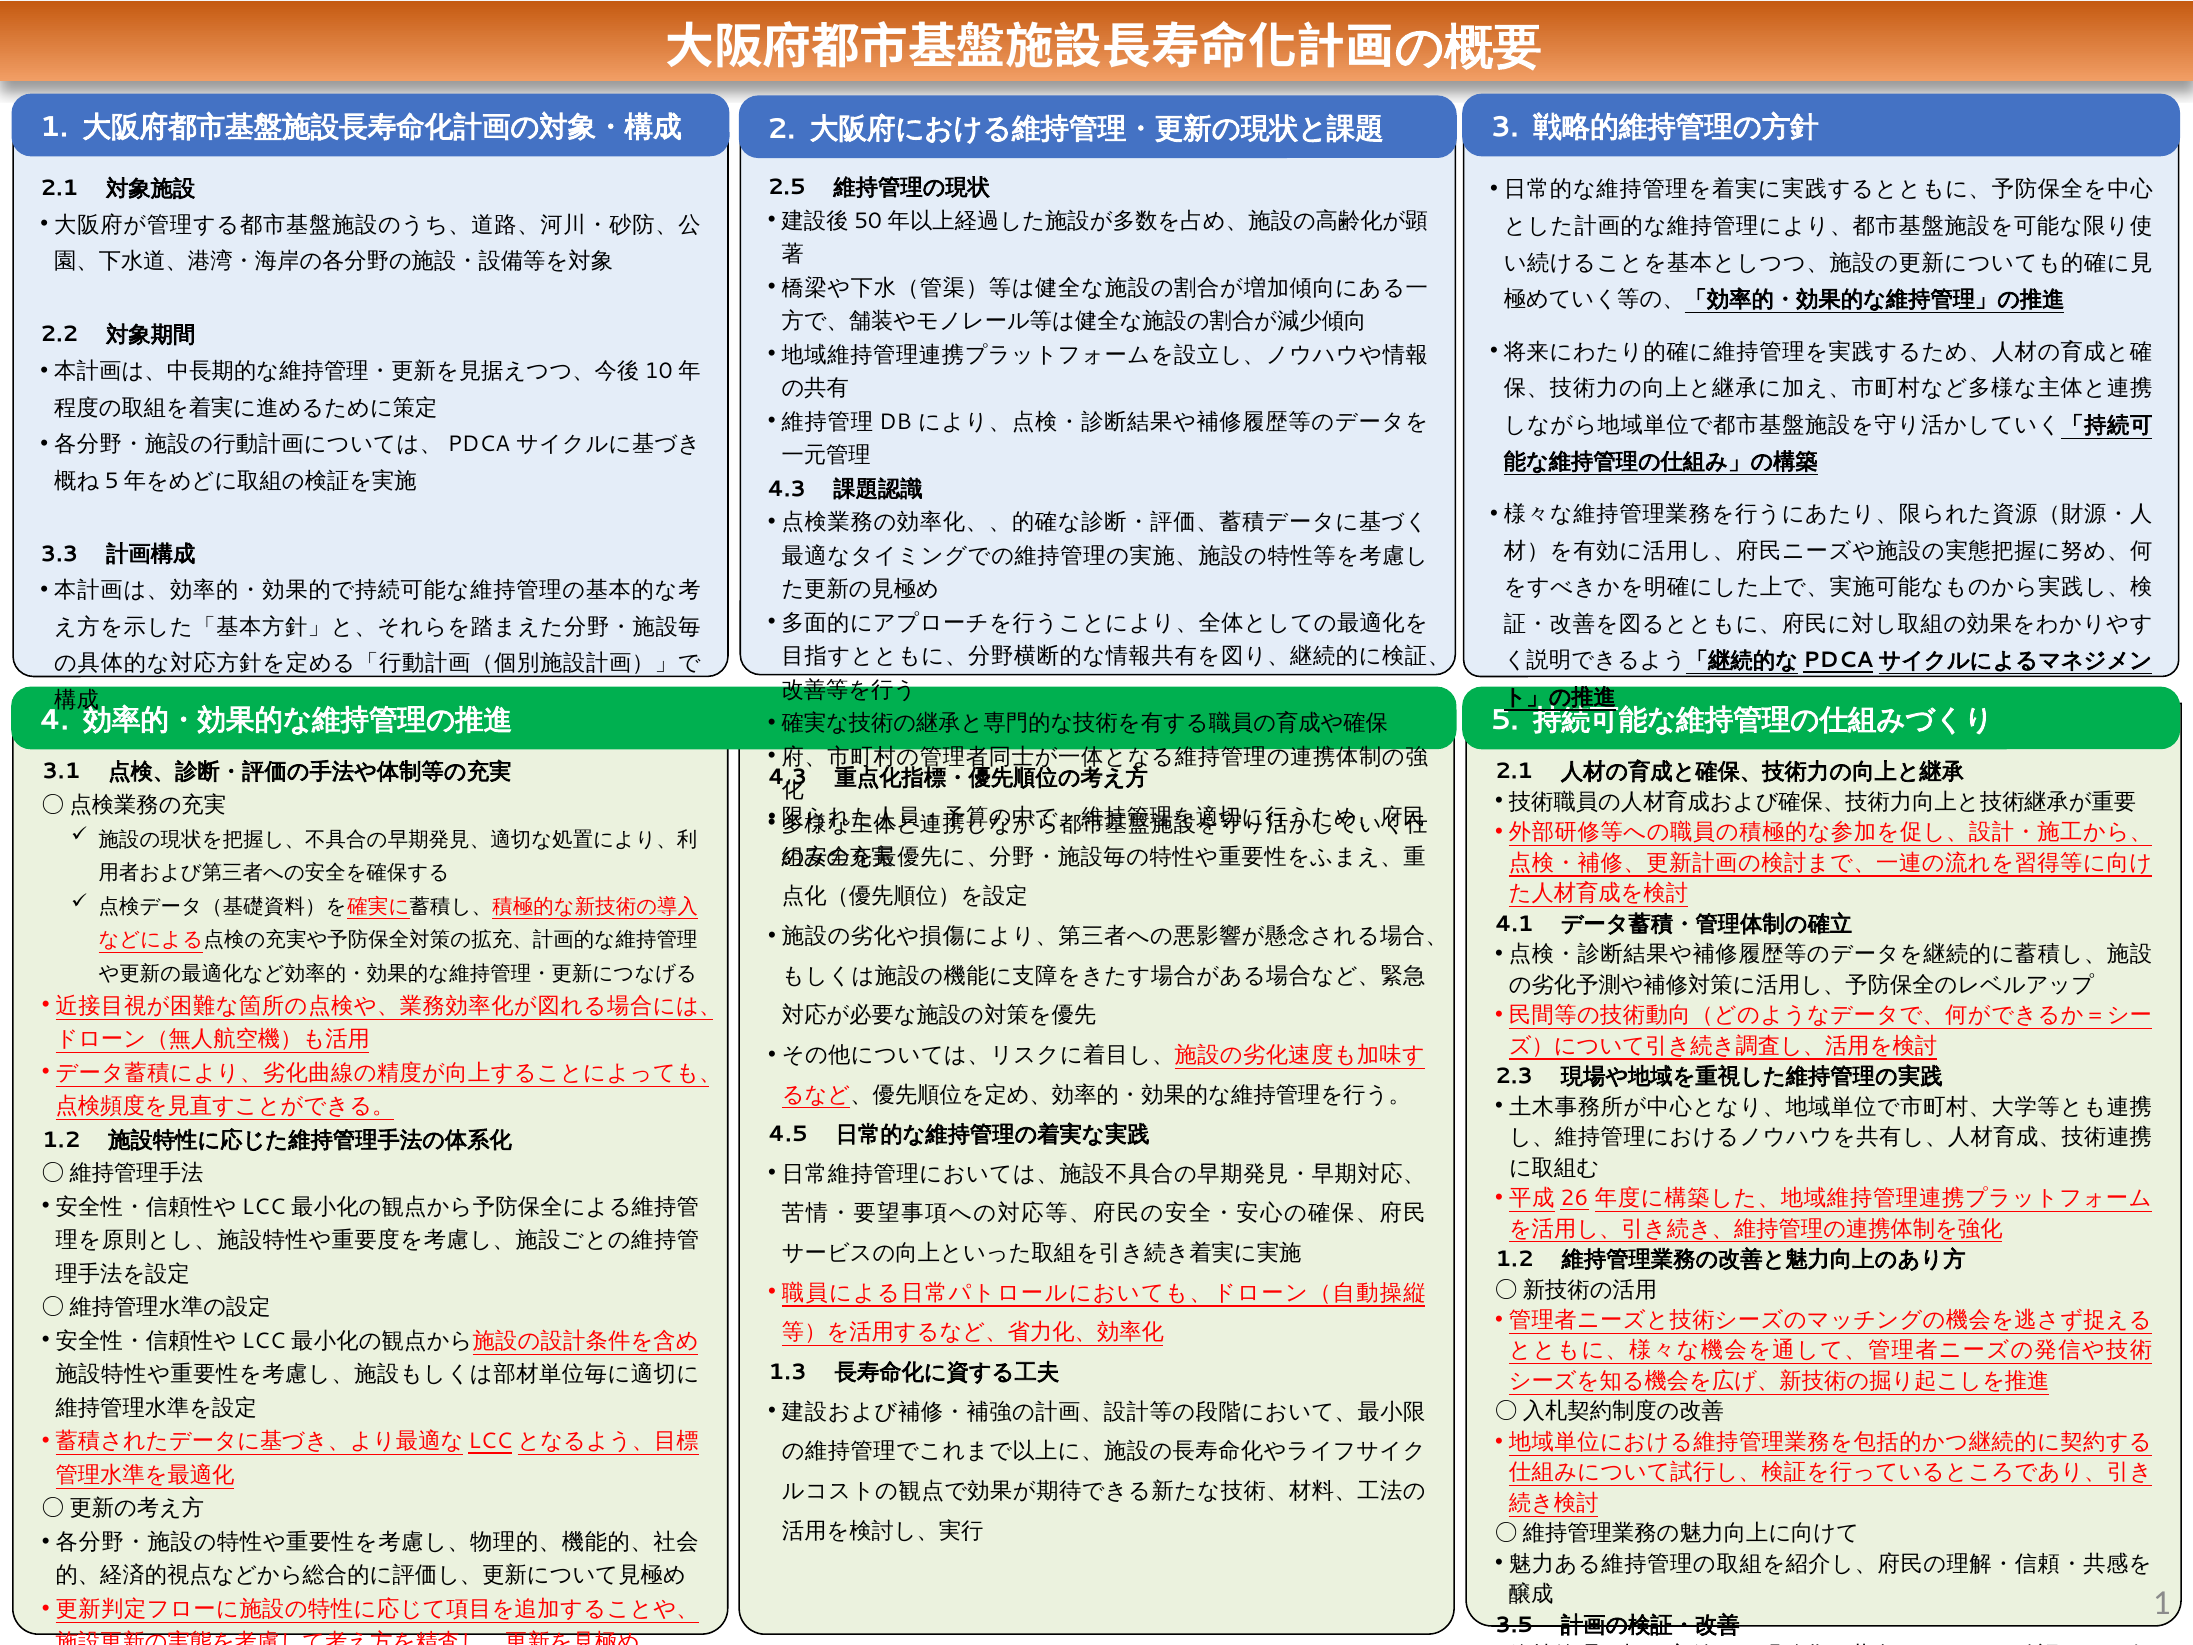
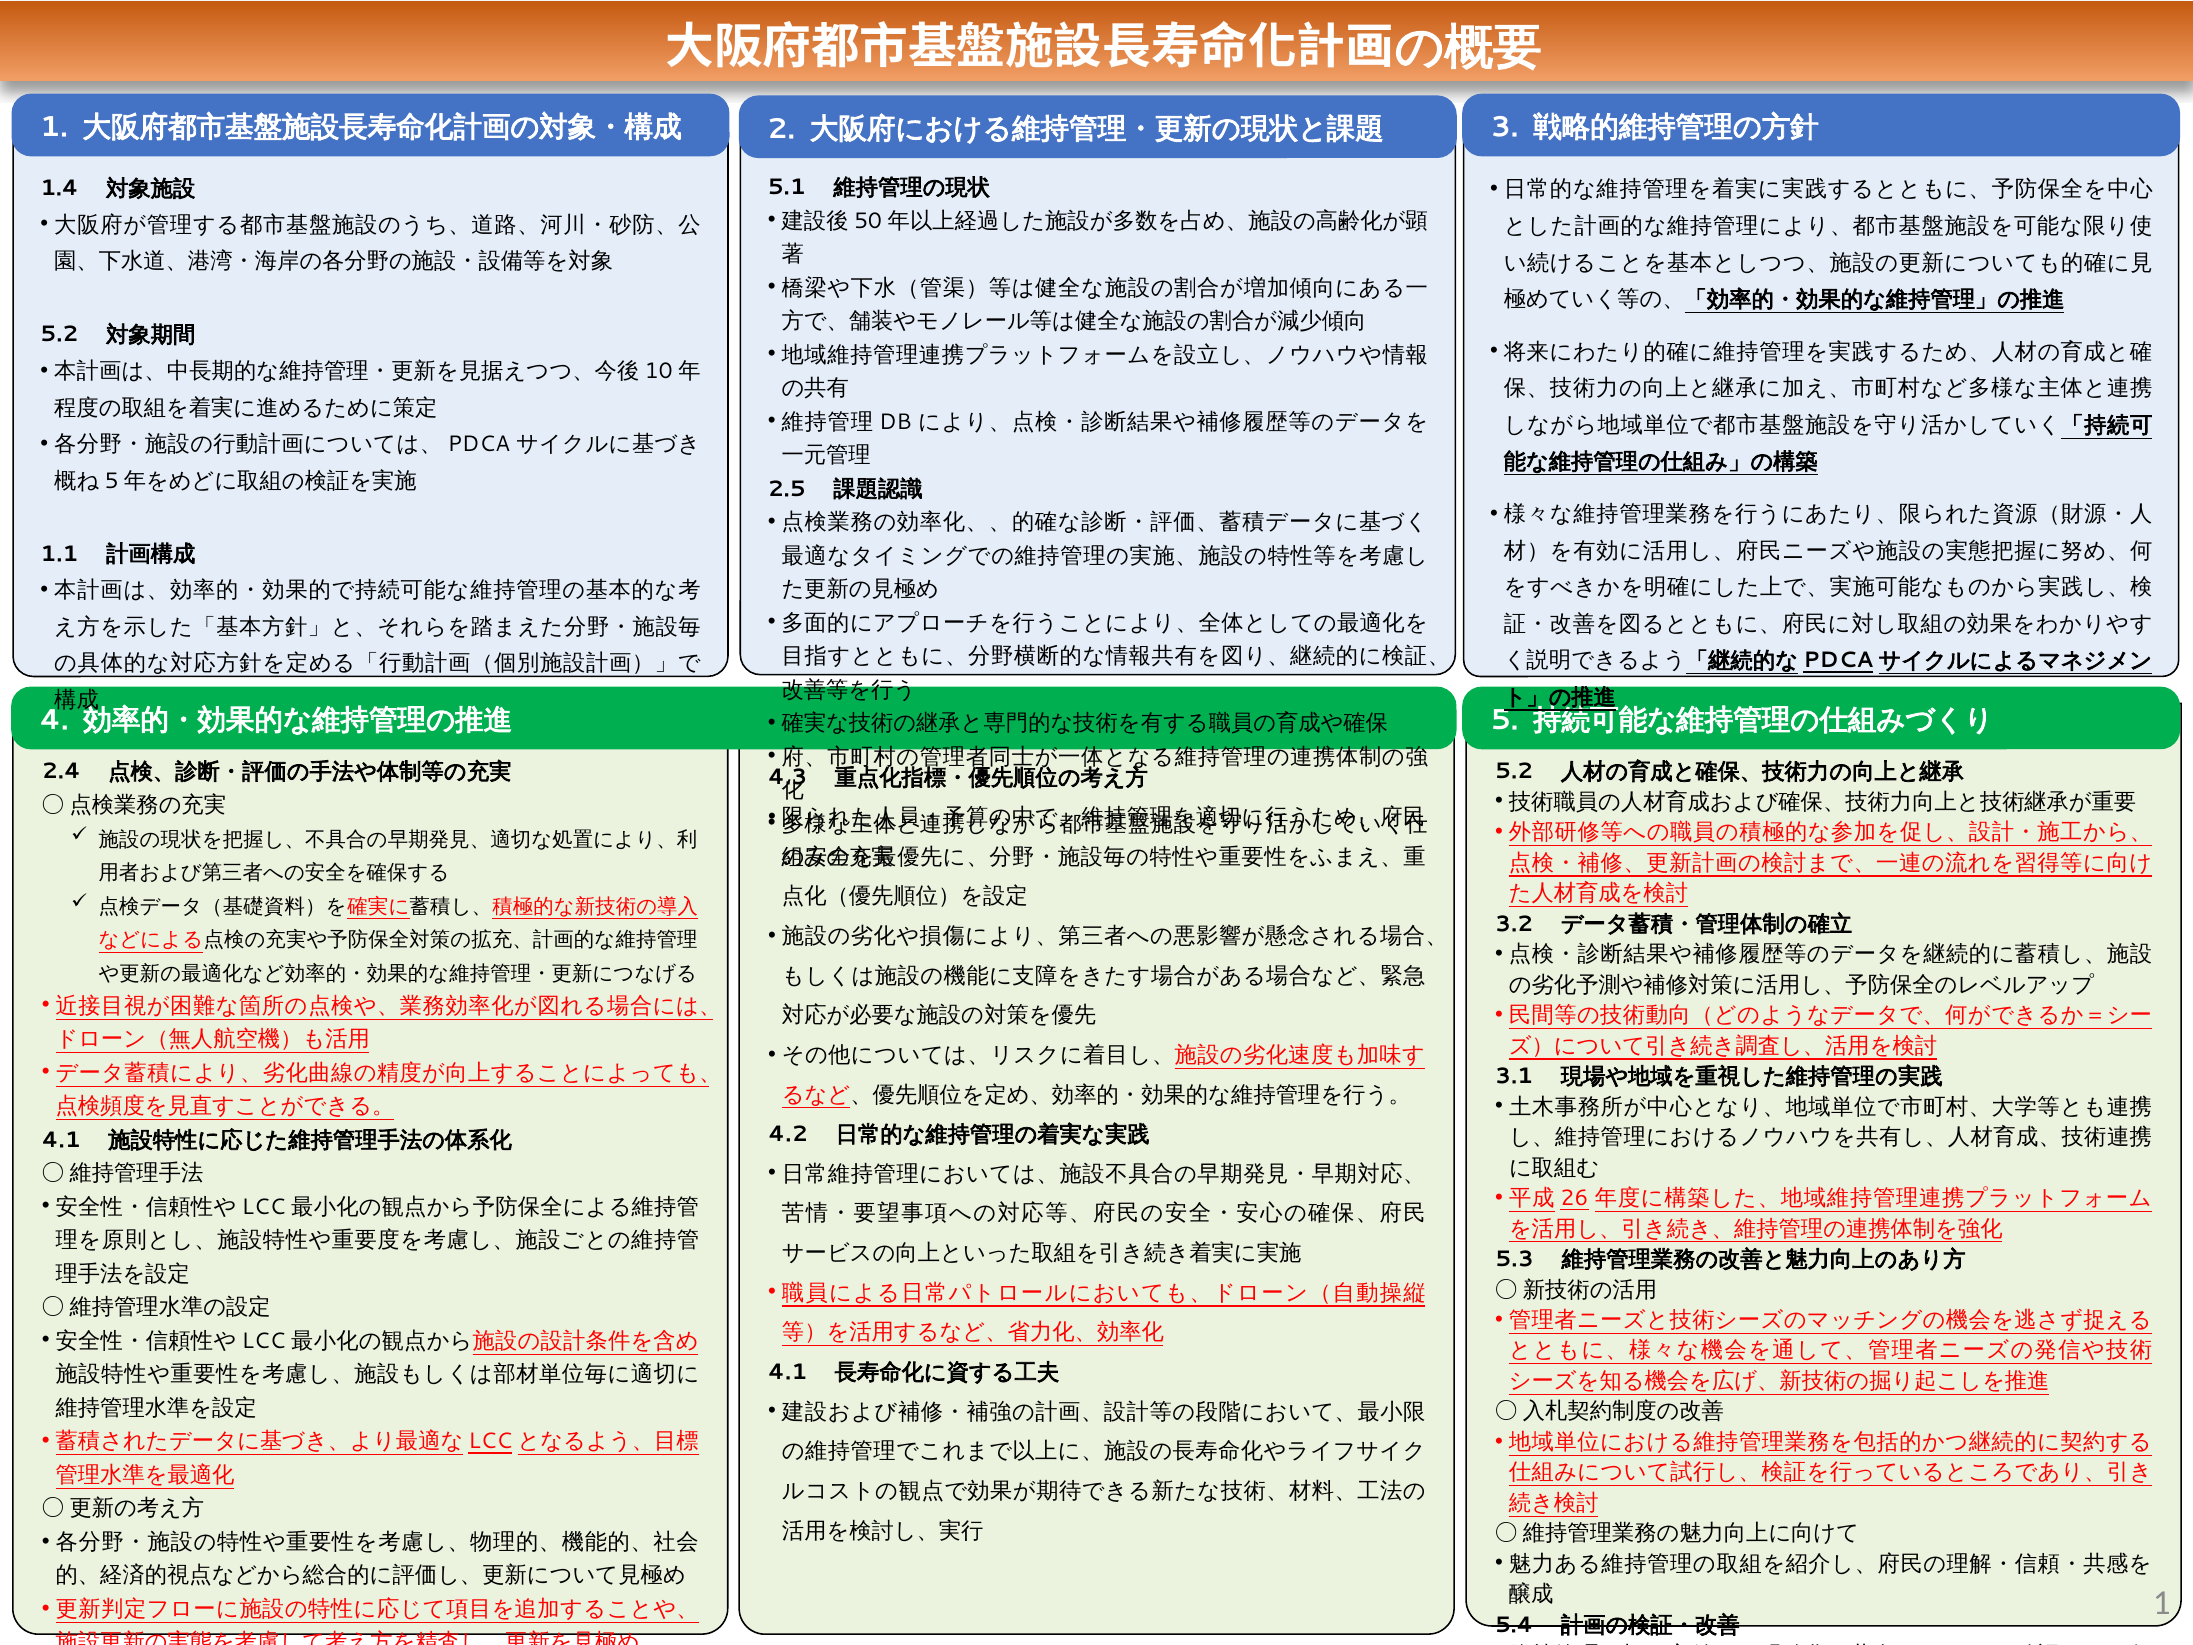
2.5: 2.5 -> 5.1
2.1 at (59, 188): 2.1 -> 1.4
2.2 at (59, 335): 2.2 -> 5.2
4.3 at (787, 489): 4.3 -> 2.5
3.3: 3.3 -> 1.1
3.1: 3.1 -> 2.4
2.1 at (1514, 771): 2.1 -> 5.2
4.1: 4.1 -> 3.2
2.3: 2.3 -> 3.1
4.5: 4.5 -> 4.2
1.2 at (61, 1140): 1.2 -> 4.1
1.2 at (1514, 1259): 1.2 -> 5.3
1.3 at (788, 1372): 1.3 -> 4.1
3.5: 3.5 -> 5.4
